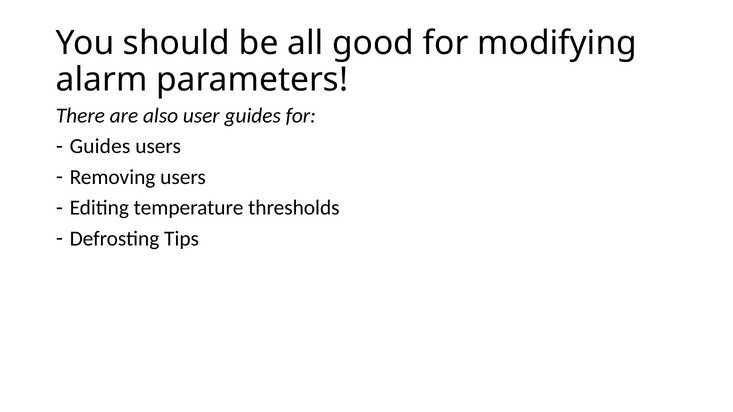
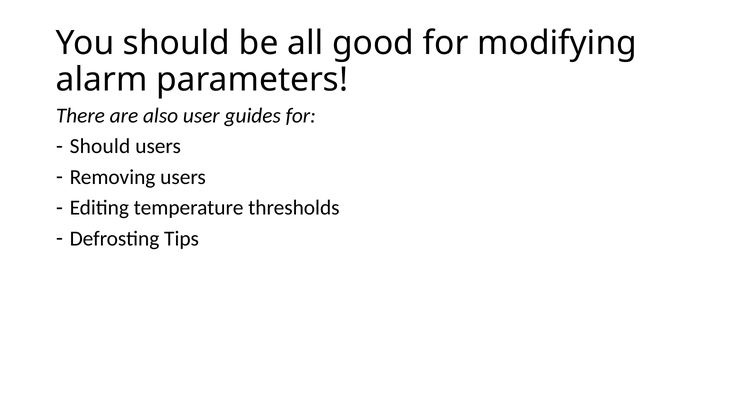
Guides at (100, 147): Guides -> Should
